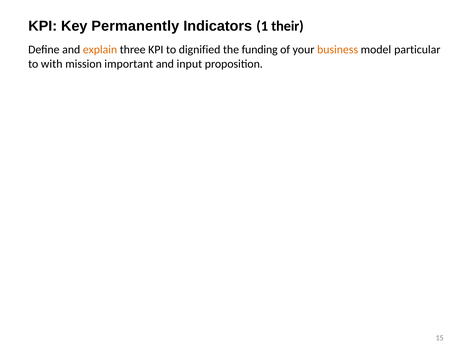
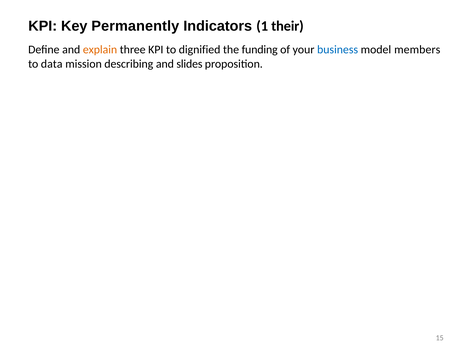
business colour: orange -> blue
particular: particular -> members
with: with -> data
important: important -> describing
input: input -> slides
